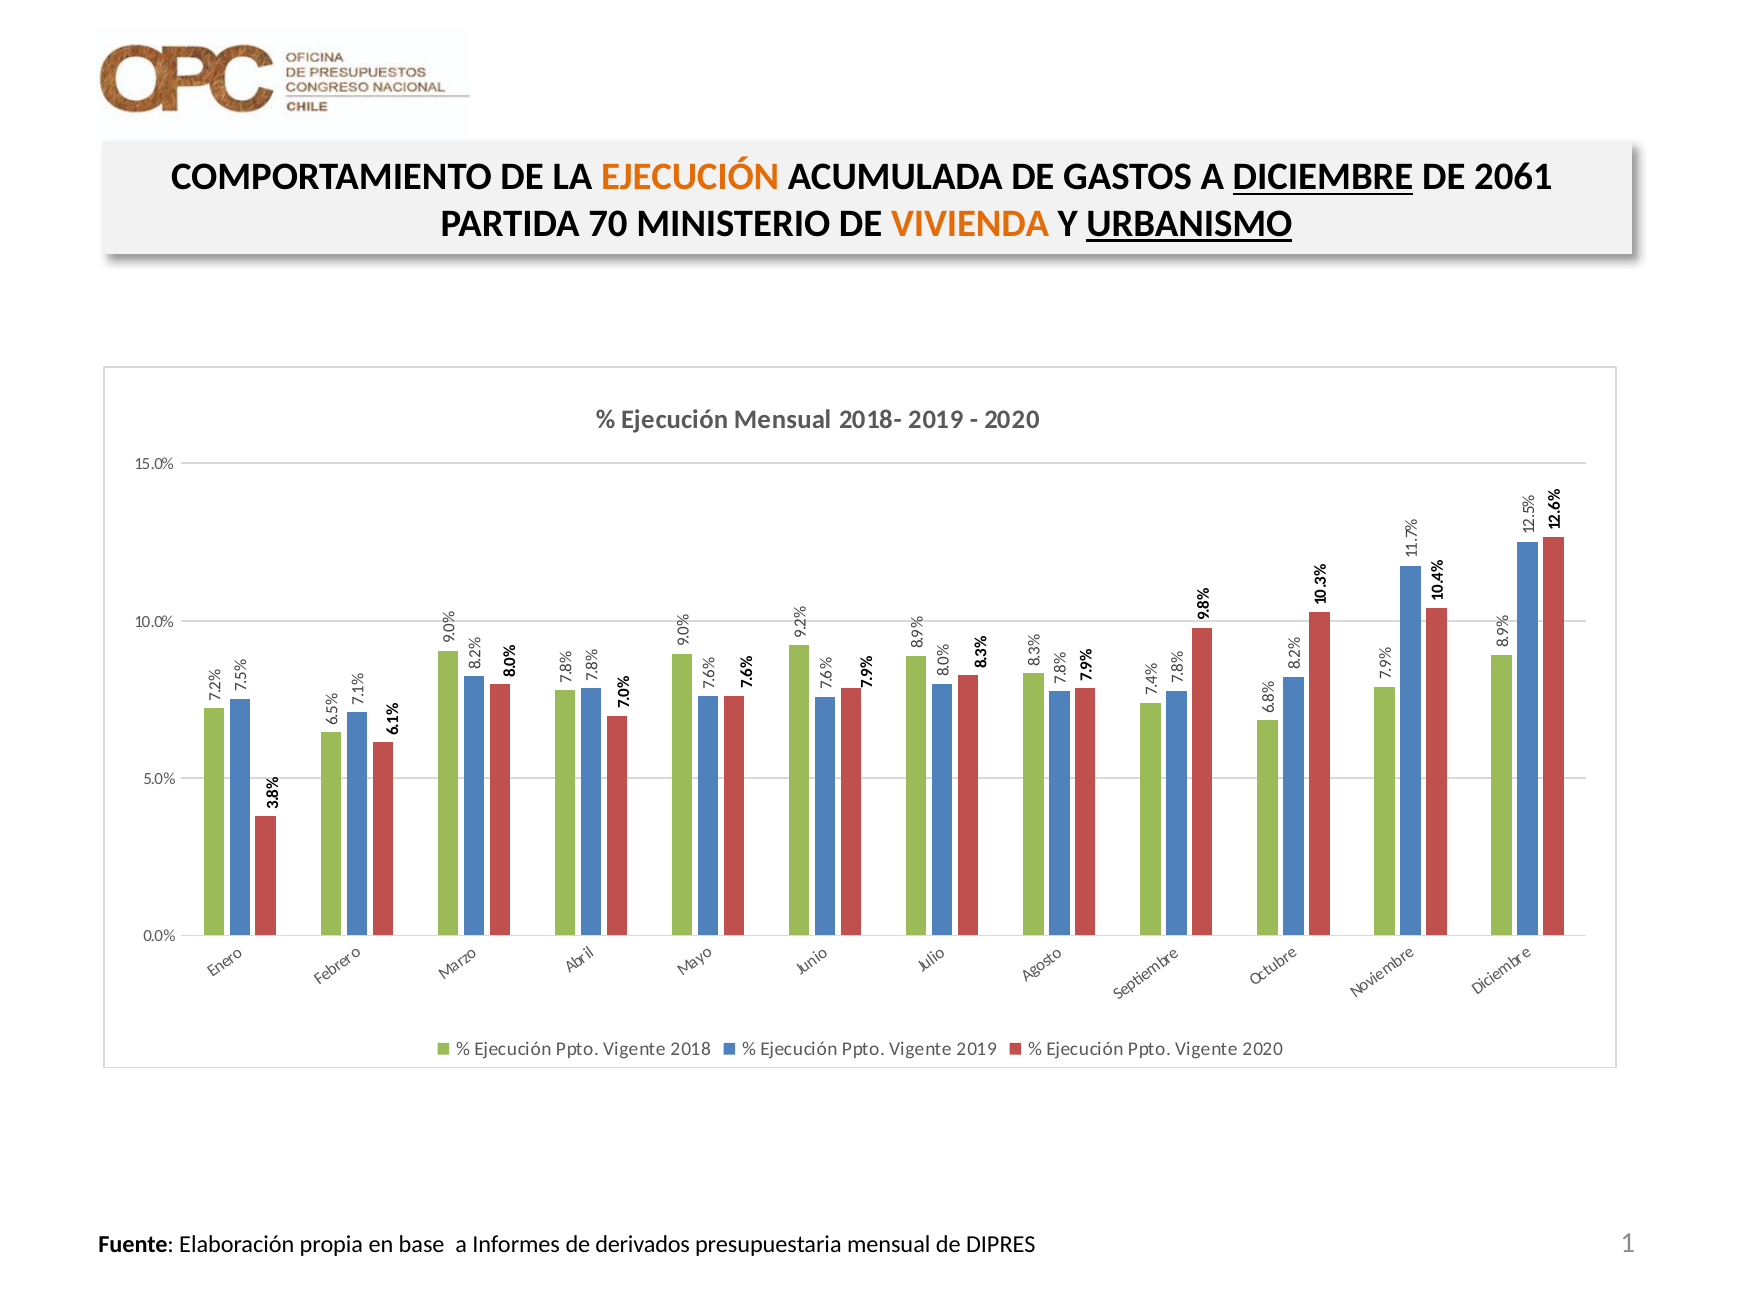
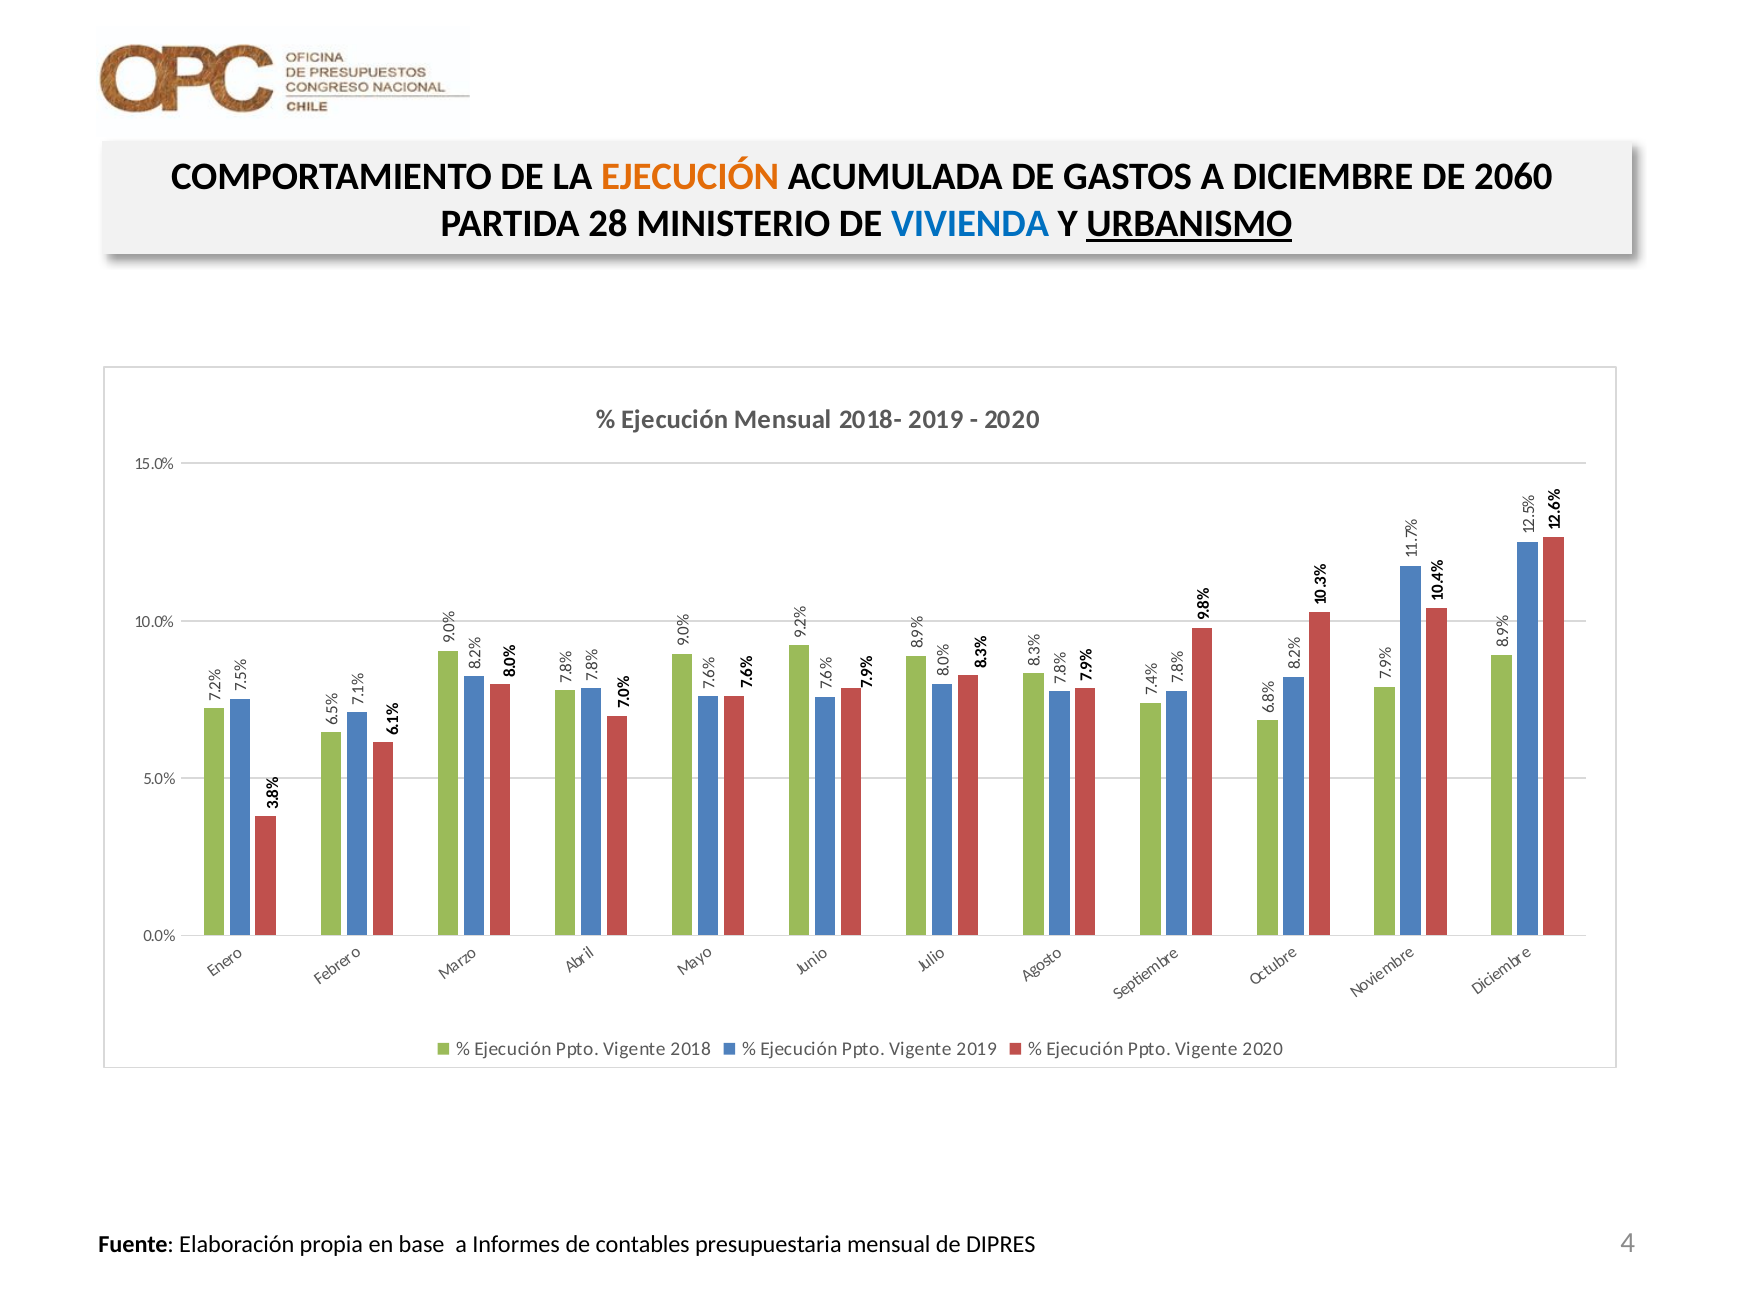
DICIEMBRE underline: present -> none
2061: 2061 -> 2060
70: 70 -> 28
VIVIENDA colour: orange -> blue
derivados: derivados -> contables
1 at (1628, 1243): 1 -> 4
